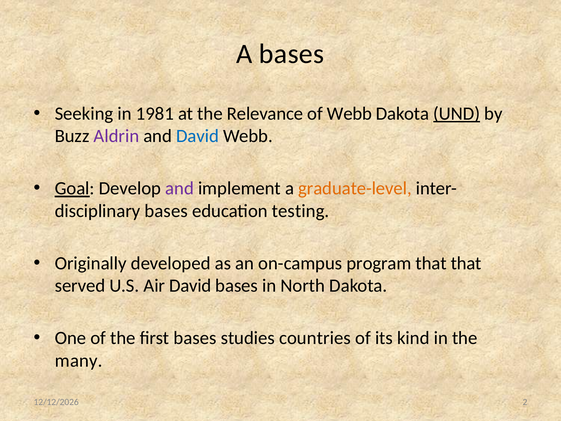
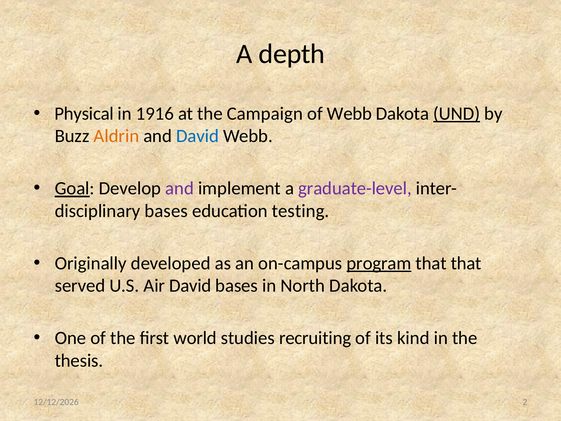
A bases: bases -> depth
Seeking: Seeking -> Physical
1981: 1981 -> 1916
Relevance: Relevance -> Campaign
Aldrin colour: purple -> orange
graduate-level colour: orange -> purple
program underline: none -> present
first bases: bases -> world
countries: countries -> recruiting
many: many -> thesis
